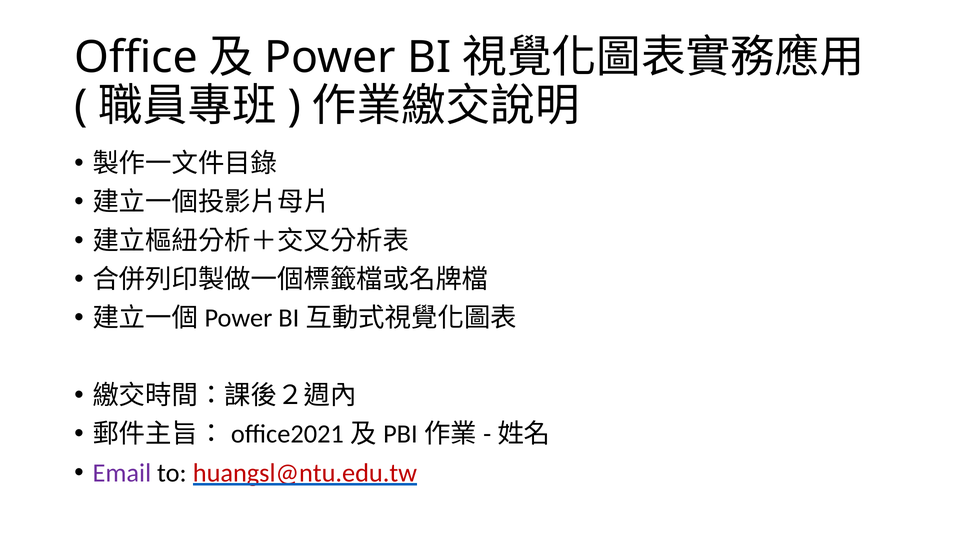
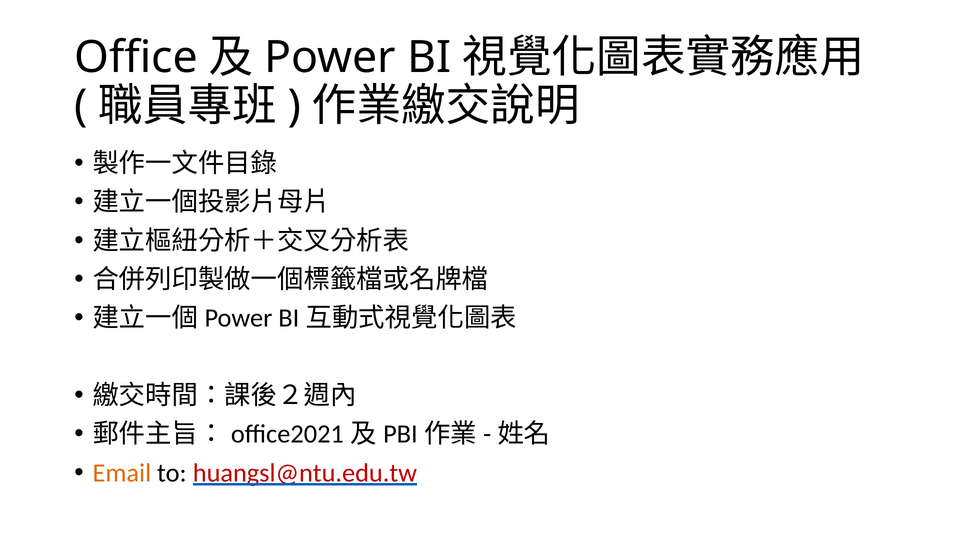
Email colour: purple -> orange
